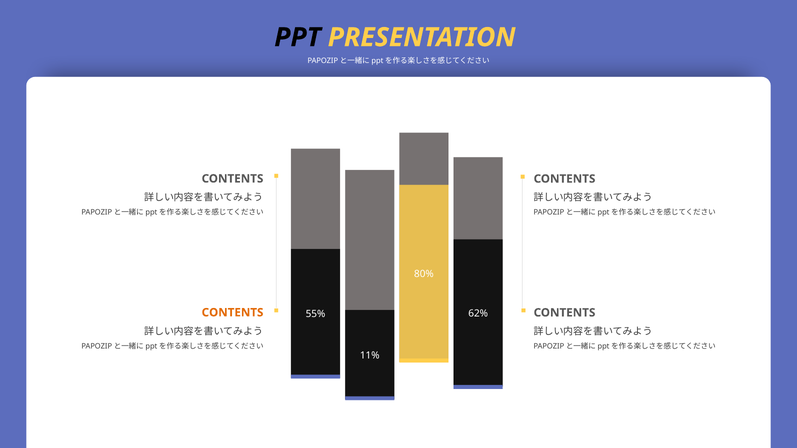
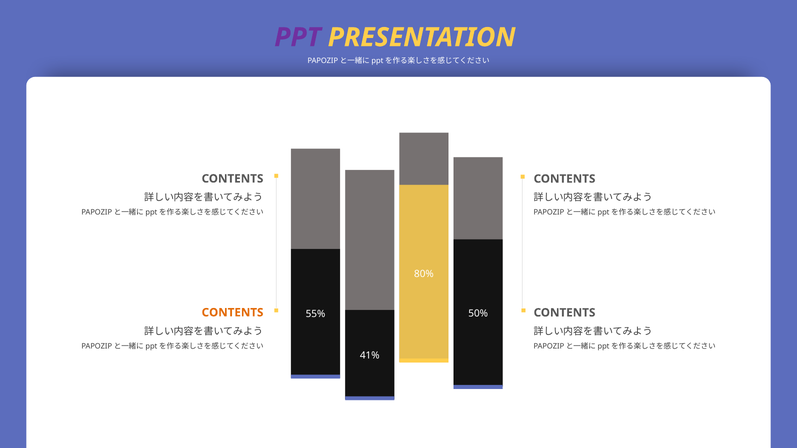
PPT colour: black -> purple
62%: 62% -> 50%
11%: 11% -> 41%
